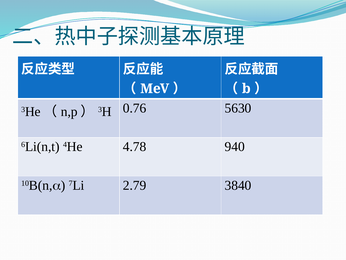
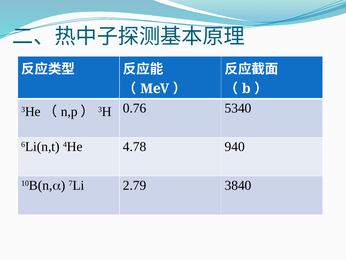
5630: 5630 -> 5340
